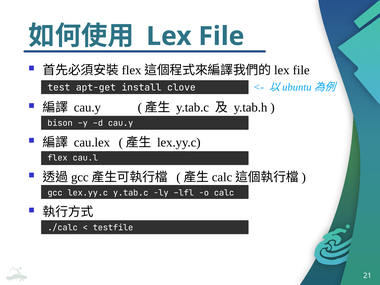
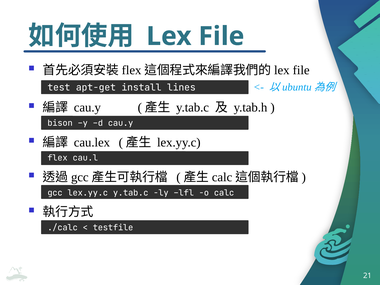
clove: clove -> lines
